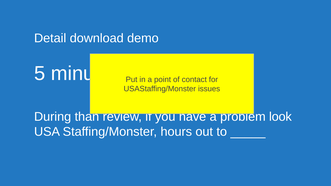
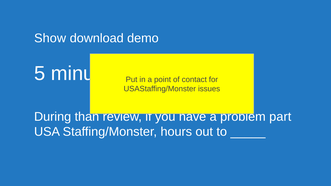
Detail: Detail -> Show
look: look -> part
